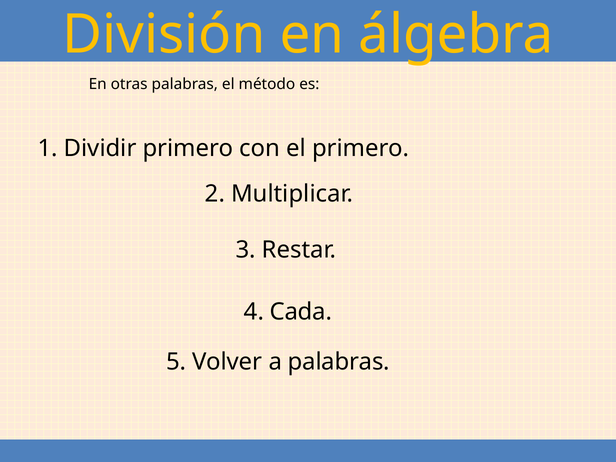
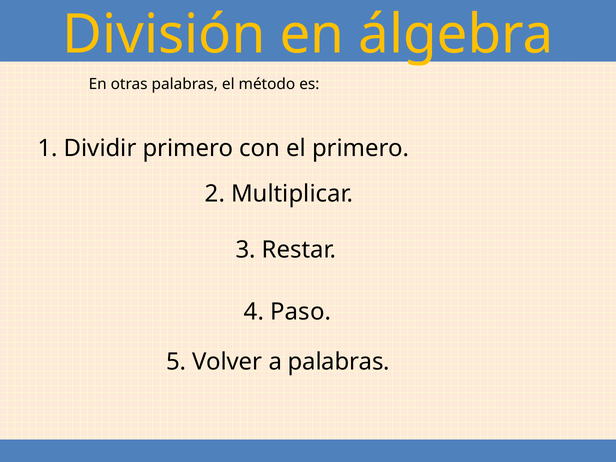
Cada: Cada -> Paso
